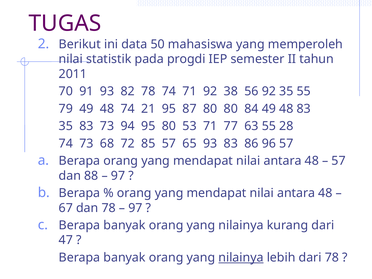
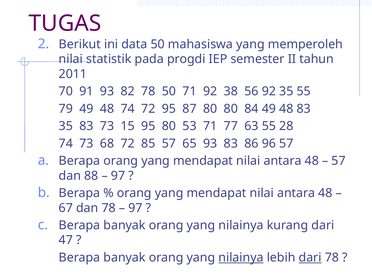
78 74: 74 -> 50
74 21: 21 -> 72
94: 94 -> 15
dari at (310, 258) underline: none -> present
